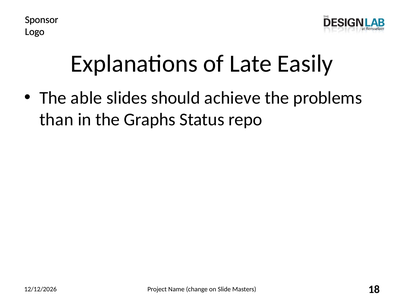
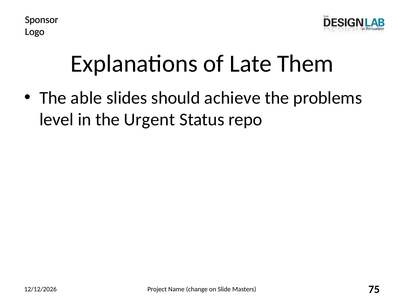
Easily: Easily -> Them
than: than -> level
Graphs: Graphs -> Urgent
18: 18 -> 75
